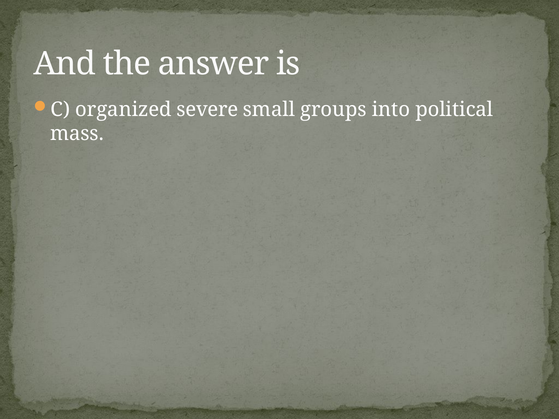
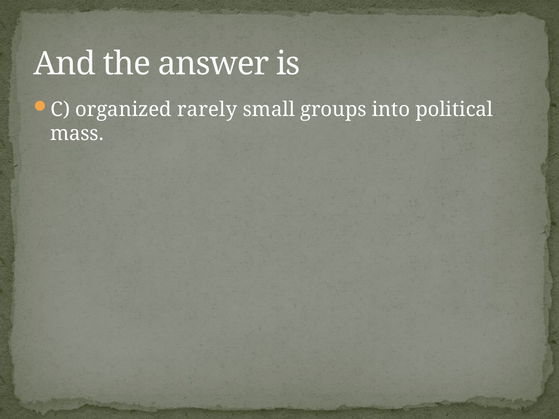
severe: severe -> rarely
